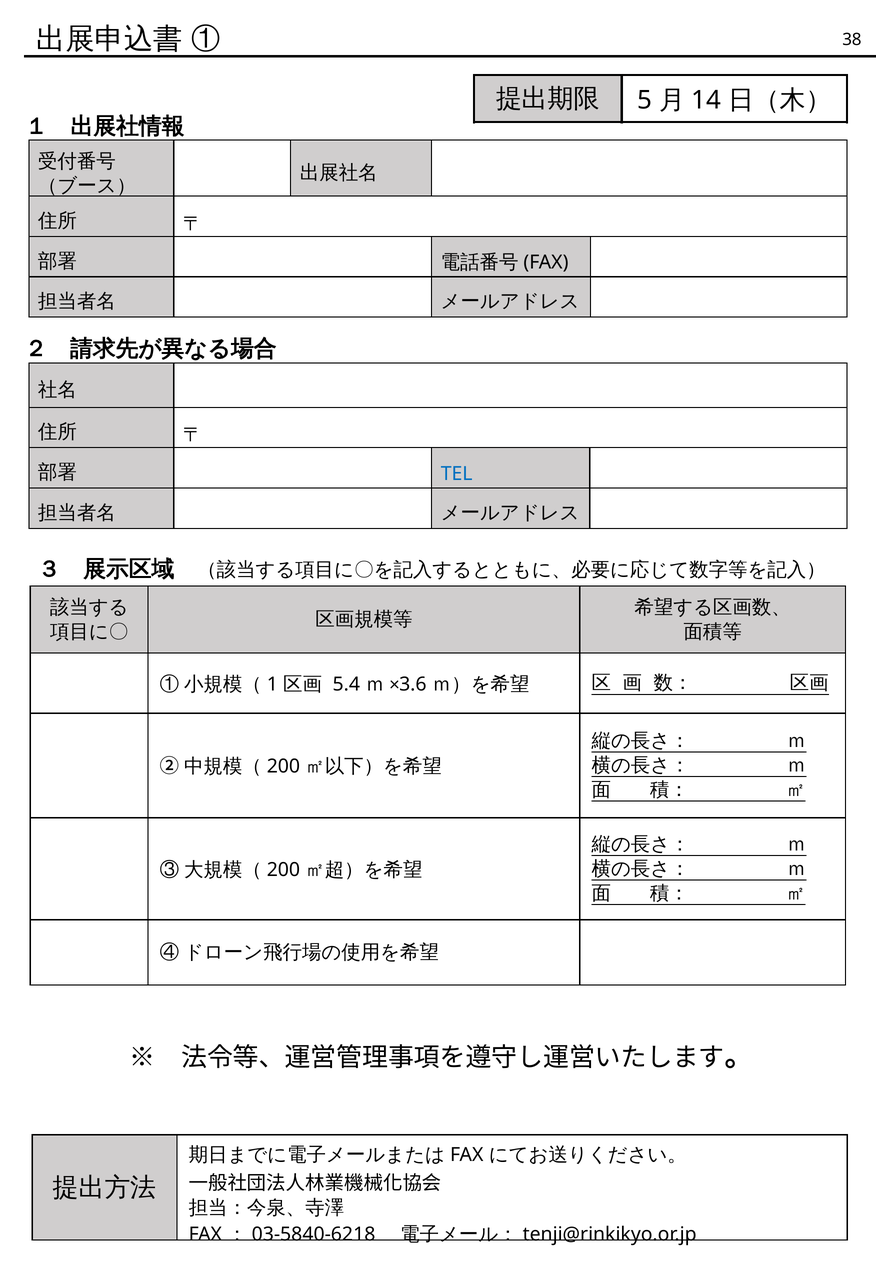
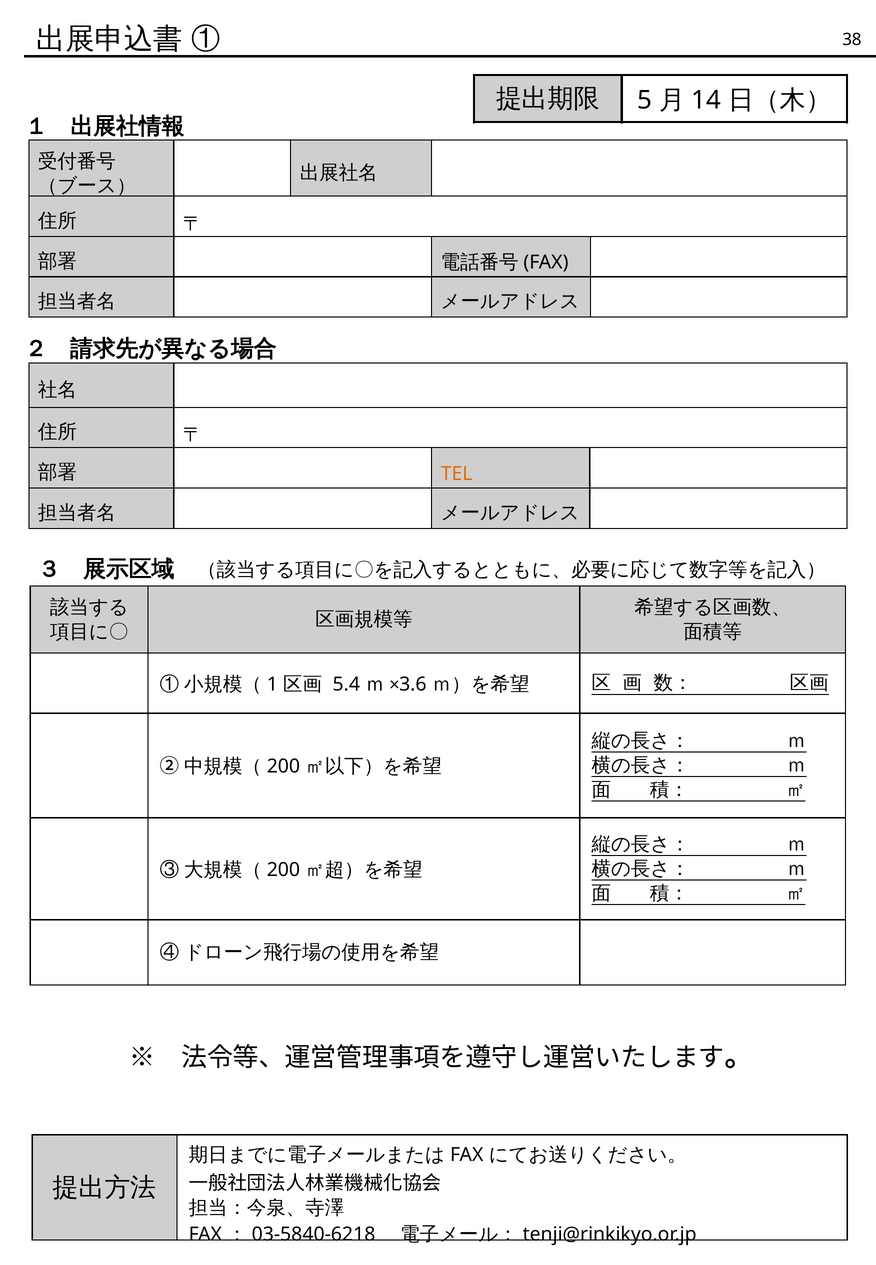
TEL colour: blue -> orange
